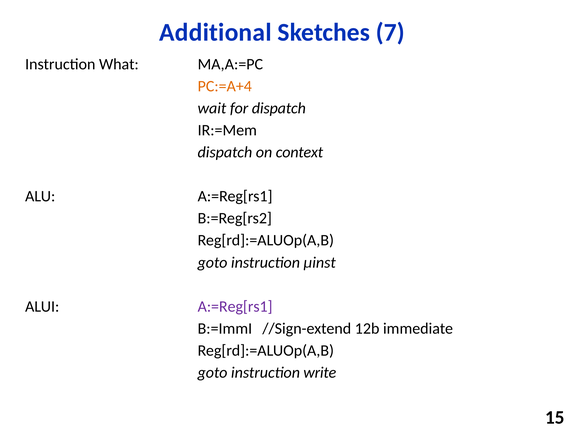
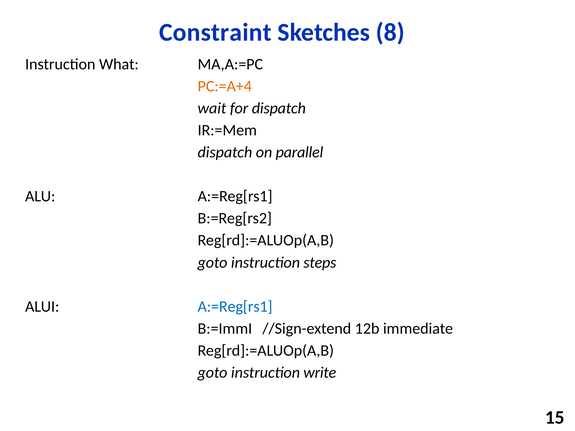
Additional: Additional -> Constraint
7: 7 -> 8
context: context -> parallel
µinst: µinst -> steps
A:=Reg[rs1 at (235, 307) colour: purple -> blue
